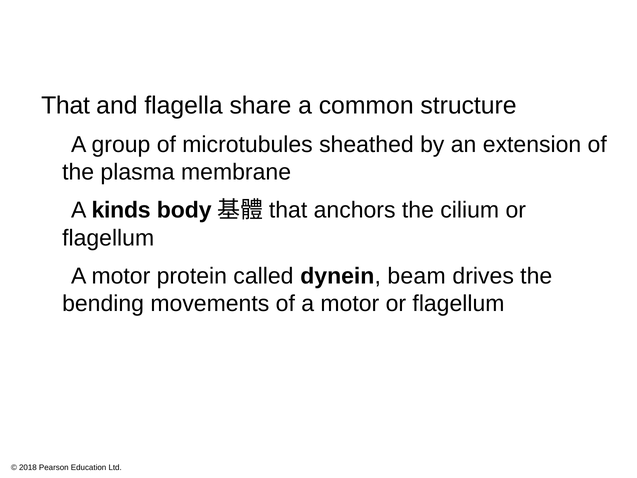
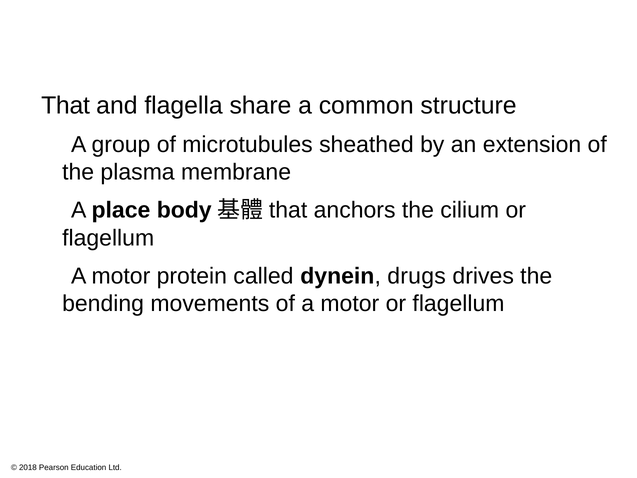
kinds: kinds -> place
beam: beam -> drugs
